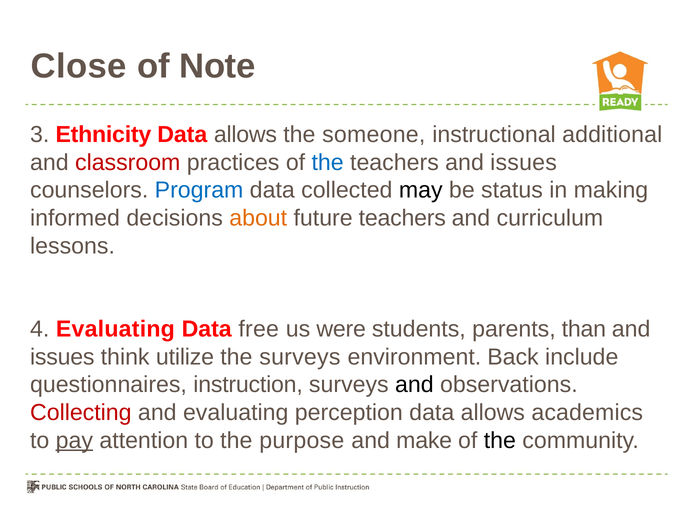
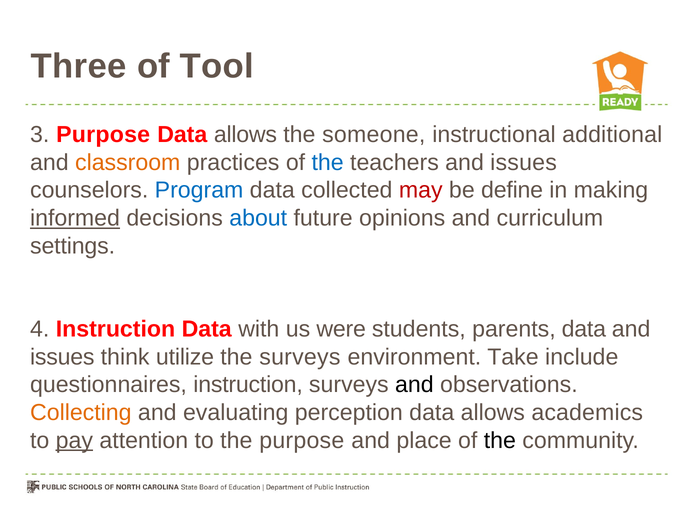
Close: Close -> Three
Note: Note -> Tool
3 Ethnicity: Ethnicity -> Purpose
classroom colour: red -> orange
may colour: black -> red
status: status -> define
informed underline: none -> present
about colour: orange -> blue
future teachers: teachers -> opinions
lessons: lessons -> settings
4 Evaluating: Evaluating -> Instruction
free: free -> with
parents than: than -> data
Back: Back -> Take
Collecting colour: red -> orange
make: make -> place
